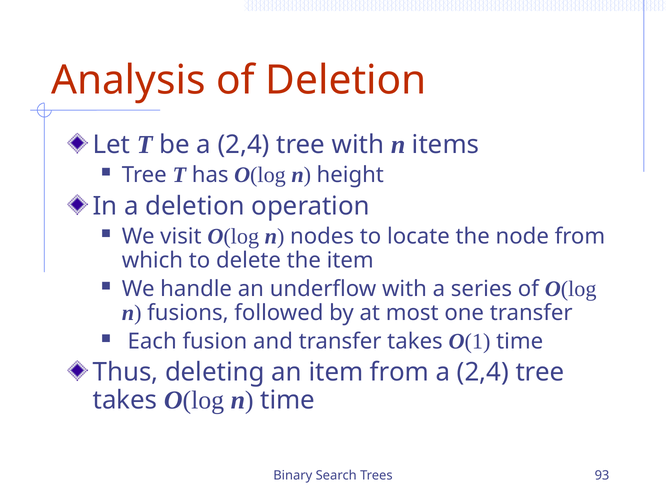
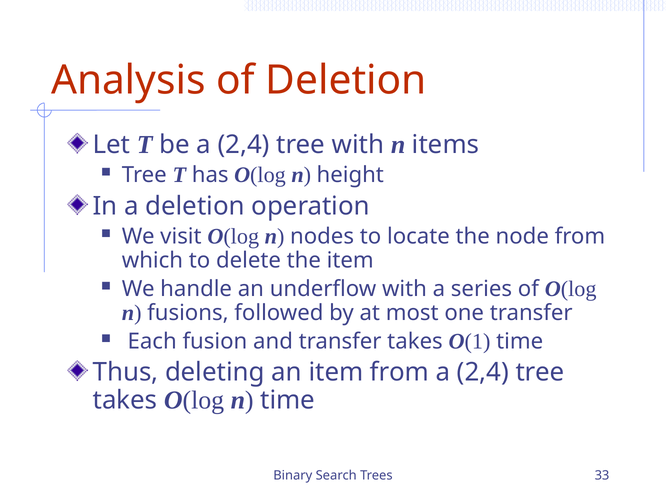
93: 93 -> 33
